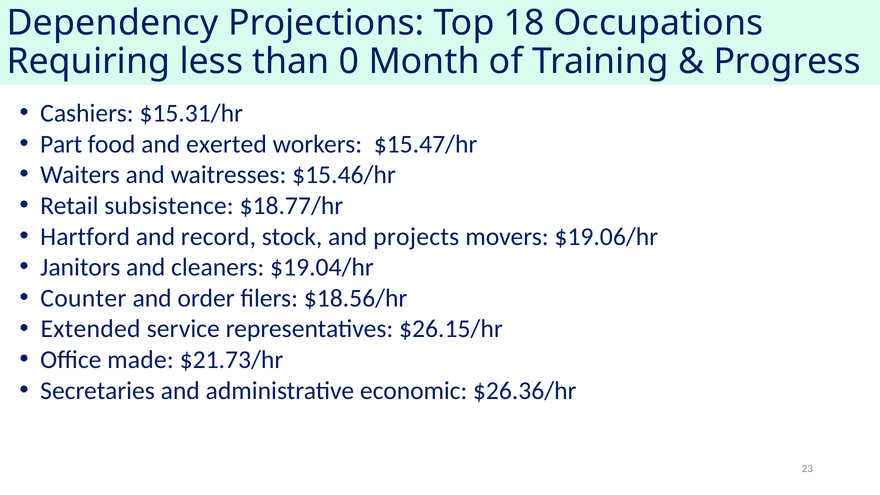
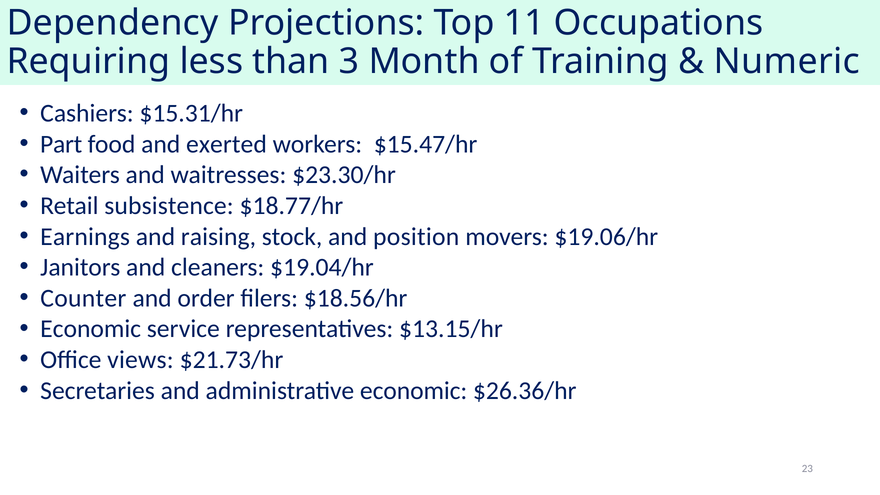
18: 18 -> 11
0: 0 -> 3
Progress: Progress -> Numeric
$15.46/hr: $15.46/hr -> $23.30/hr
Hartford: Hartford -> Earnings
record: record -> raising
projects: projects -> position
Extended at (91, 329): Extended -> Economic
$26.15/hr: $26.15/hr -> $13.15/hr
made: made -> views
